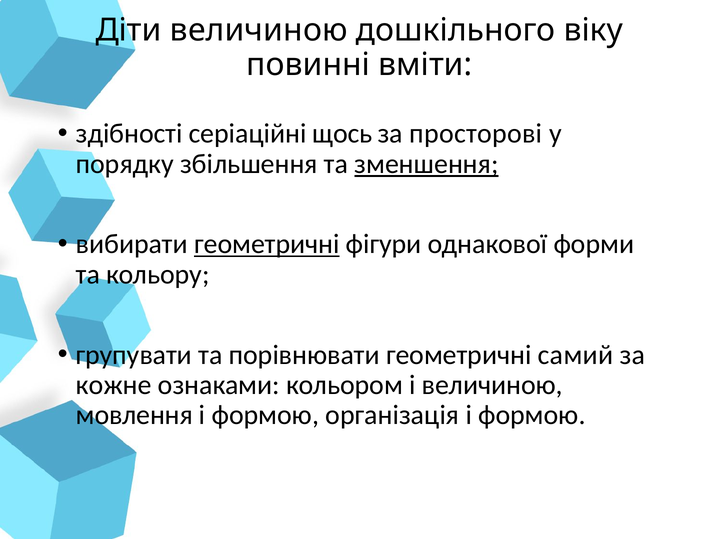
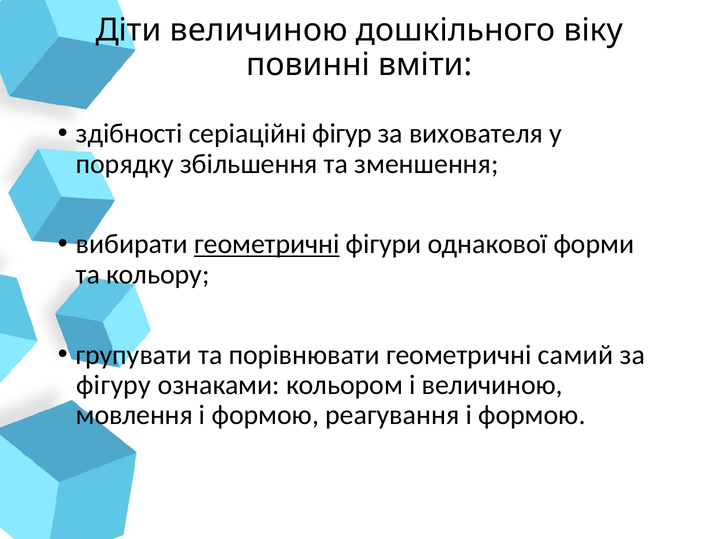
щось: щось -> фігур
просторові: просторові -> вихователя
зменшення underline: present -> none
кожне: кожне -> фігуру
організація: організація -> реагування
